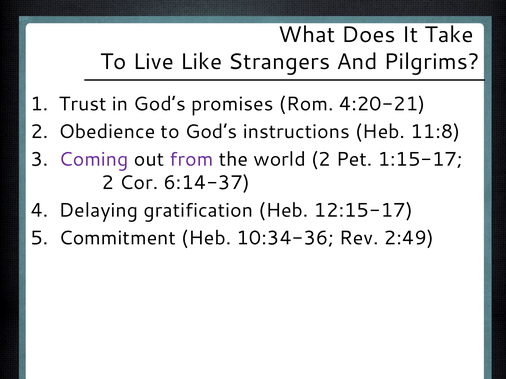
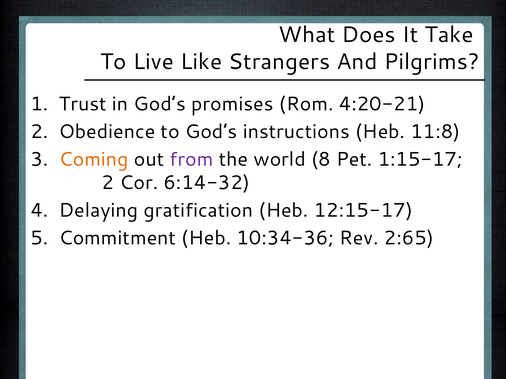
Coming colour: purple -> orange
world 2: 2 -> 8
6:14-37: 6:14-37 -> 6:14-32
2:49: 2:49 -> 2:65
